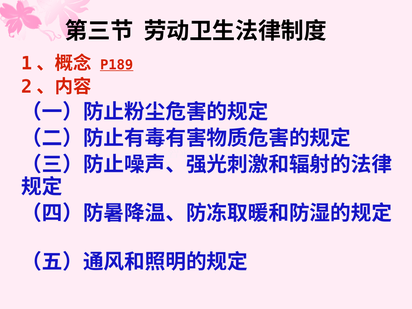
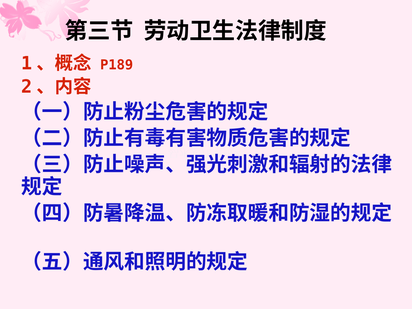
P189 underline: present -> none
